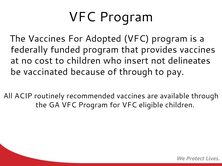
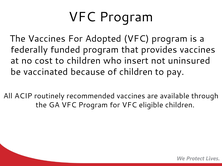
delineates: delineates -> uninsured
of through: through -> children
